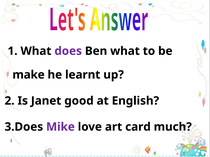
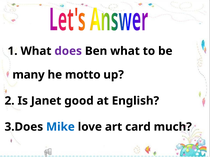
make: make -> many
learnt: learnt -> motto
Mike colour: purple -> blue
